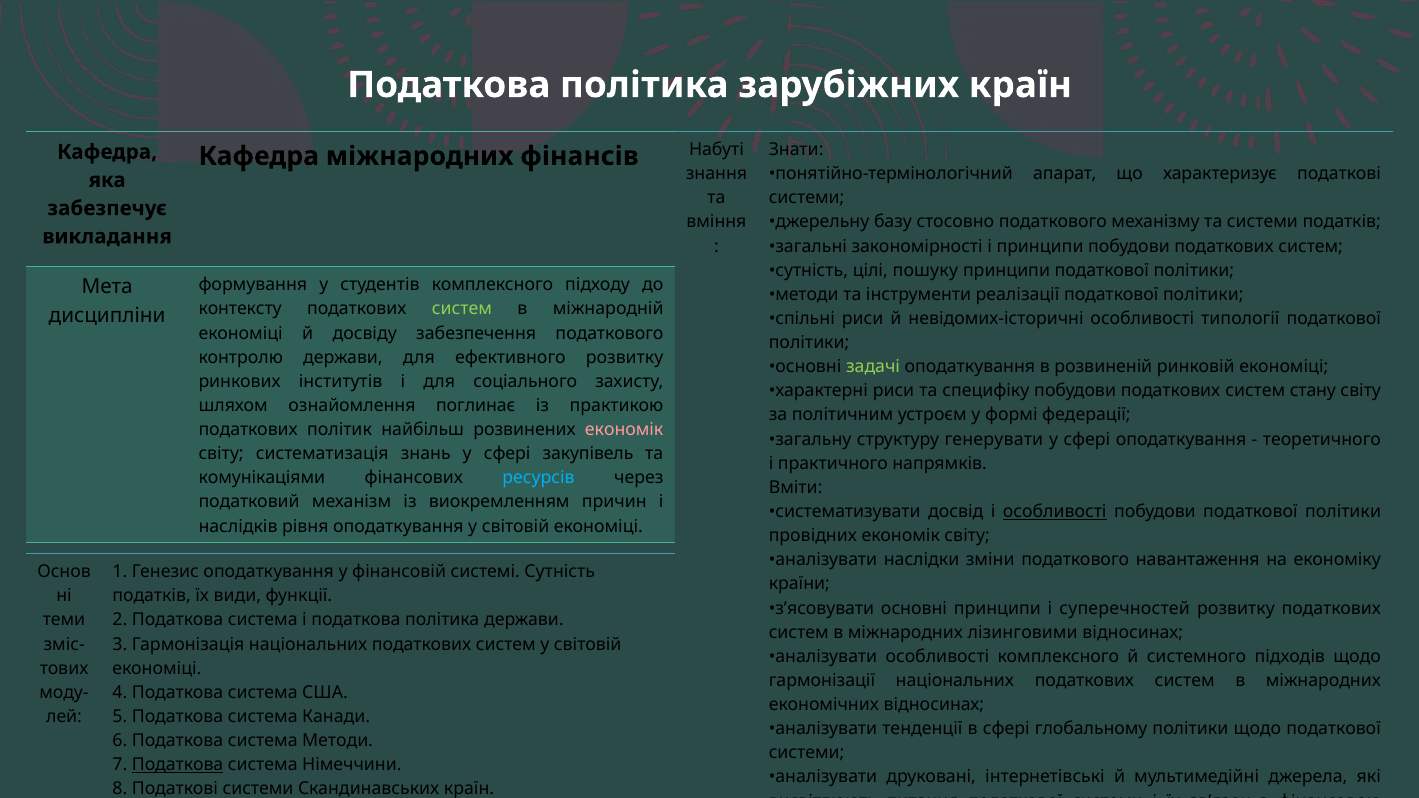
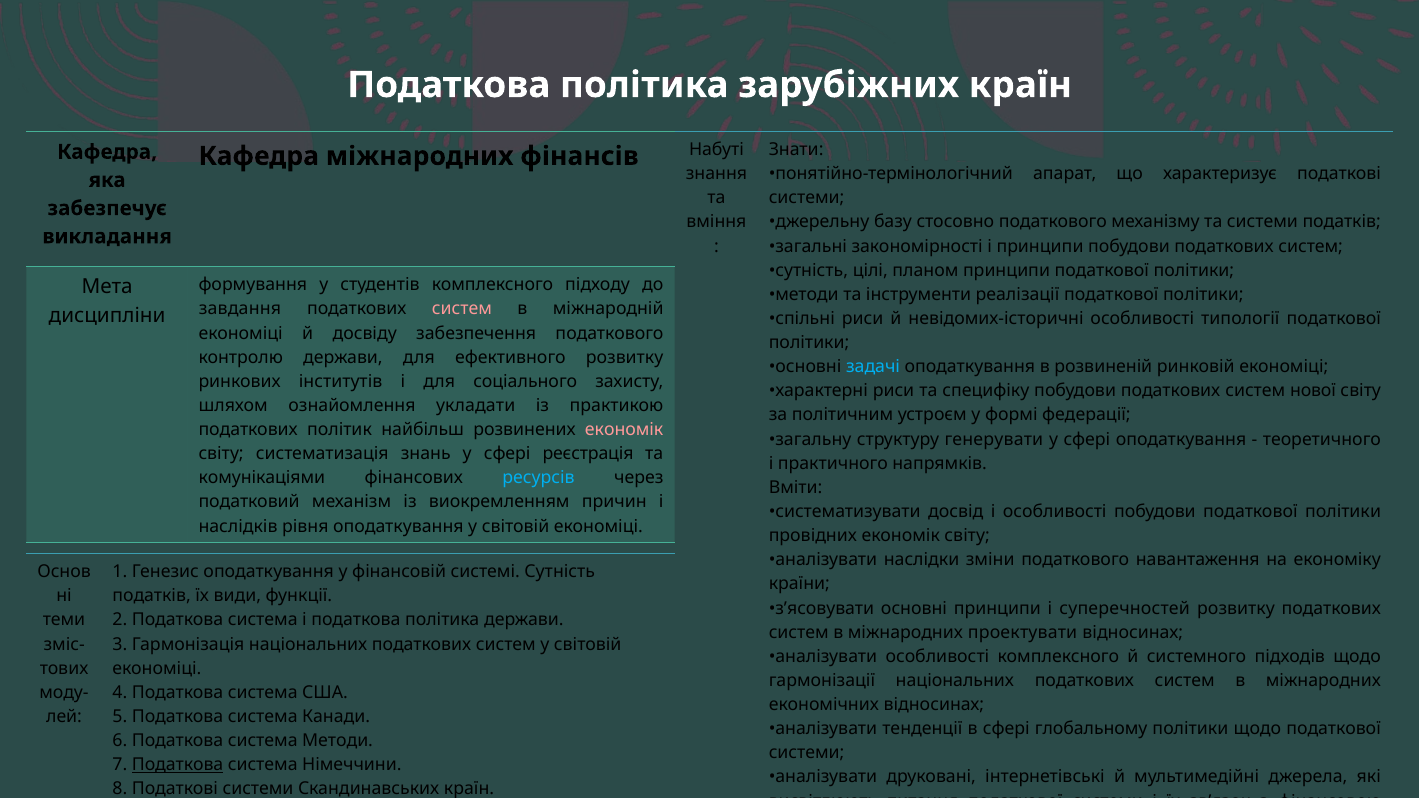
пошуку: пошуку -> планом
контексту: контексту -> завдання
систем at (462, 309) colour: light green -> pink
задачі colour: light green -> light blue
стану: стану -> нової
поглинає: поглинає -> укладати
закупівель: закупівель -> реєстрація
особливості at (1055, 512) underline: present -> none
лізинговими: лізинговими -> проектувати
